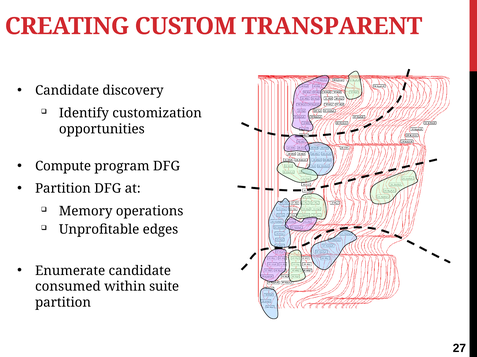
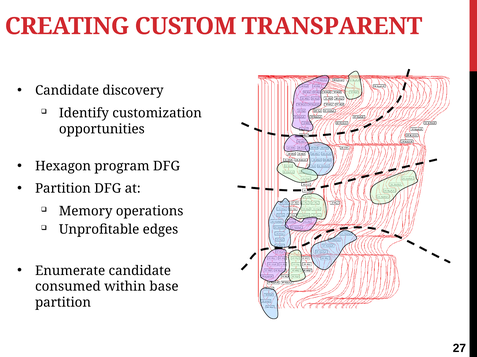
Compute: Compute -> Hexagon
suite: suite -> base
